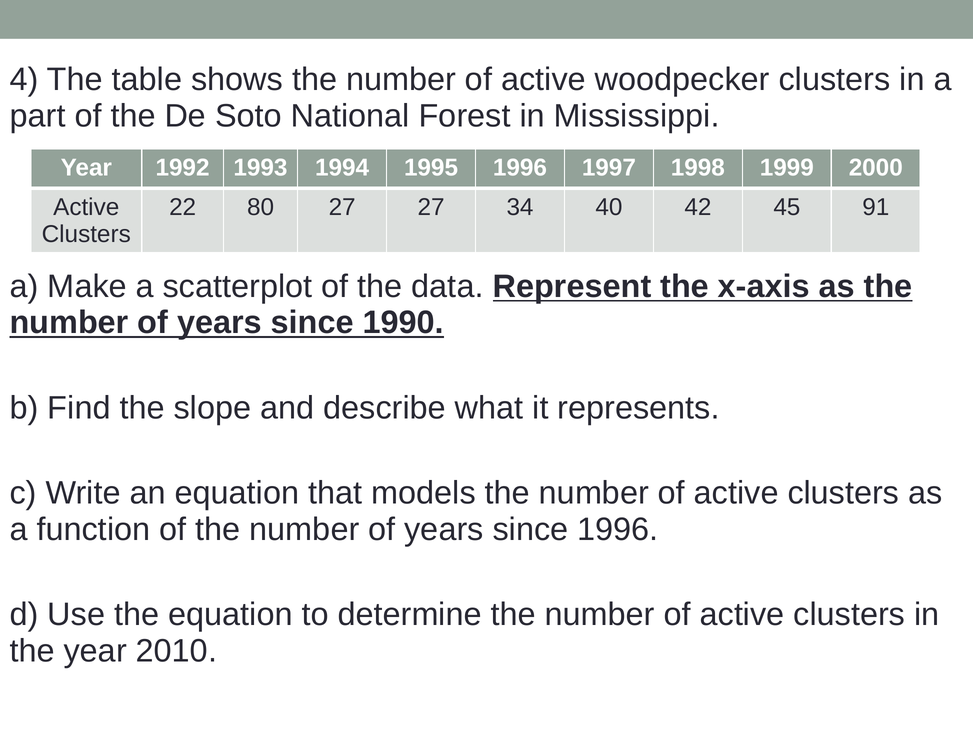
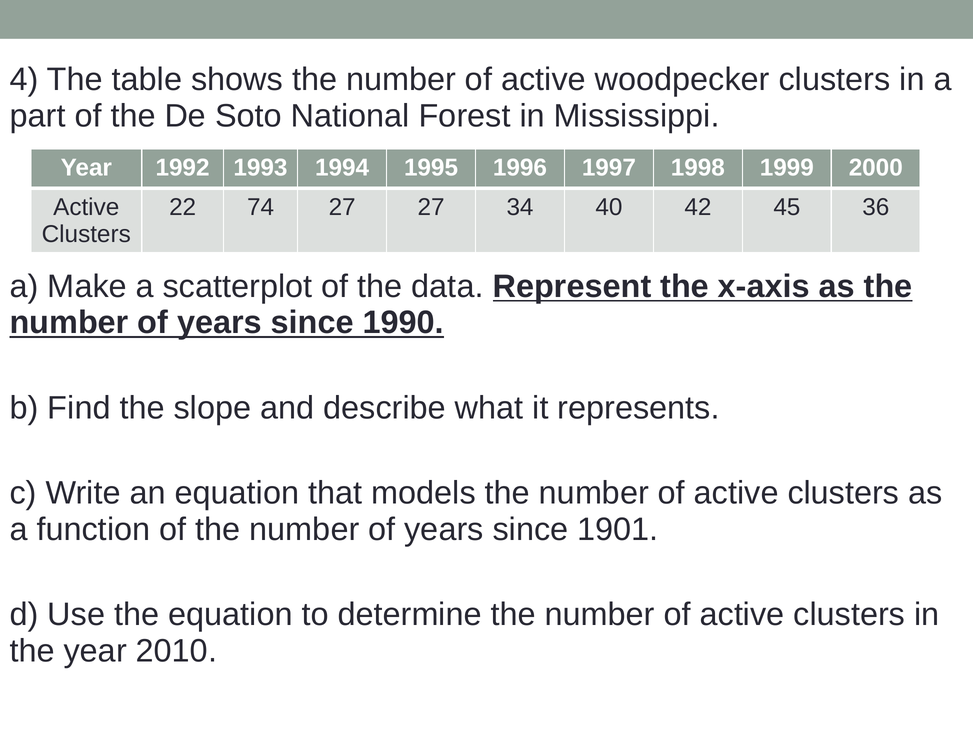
80: 80 -> 74
91: 91 -> 36
since 1996: 1996 -> 1901
